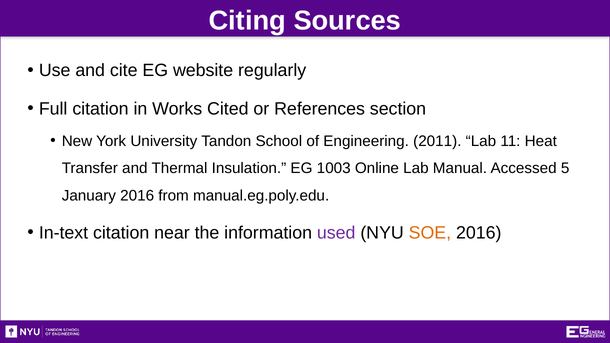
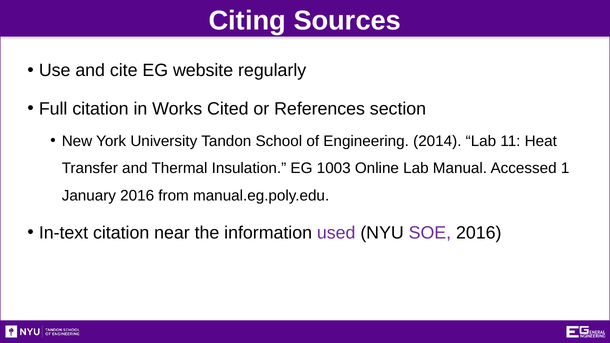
2011: 2011 -> 2014
5: 5 -> 1
SOE colour: orange -> purple
